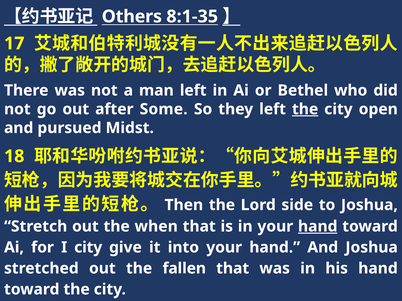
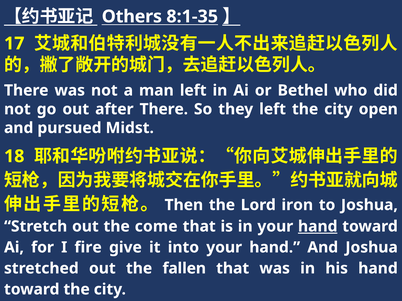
after Some: Some -> There
the at (305, 109) underline: present -> none
side: side -> iron
when: when -> come
I city: city -> fire
